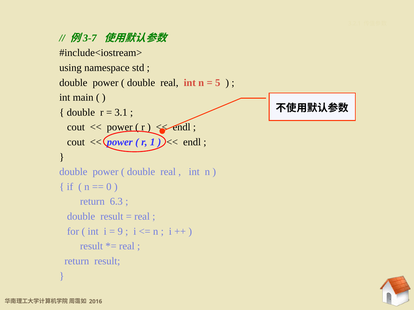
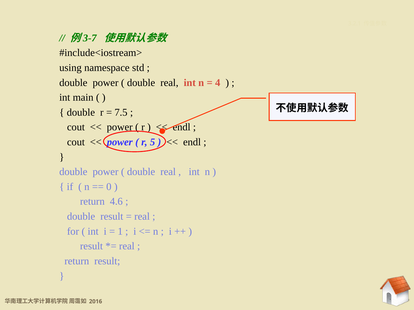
5: 5 -> 4
3.1: 3.1 -> 7.5
1: 1 -> 5
6.3: 6.3 -> 4.6
9: 9 -> 1
